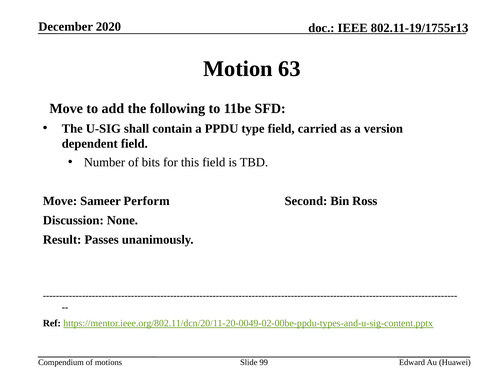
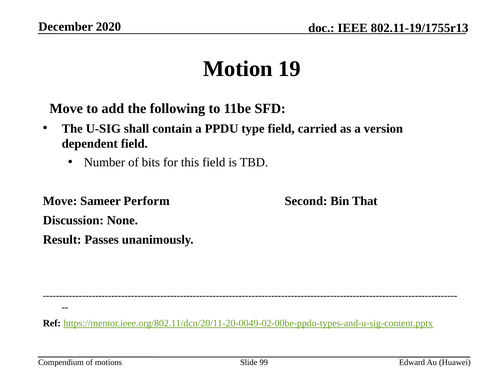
63: 63 -> 19
Ross: Ross -> That
